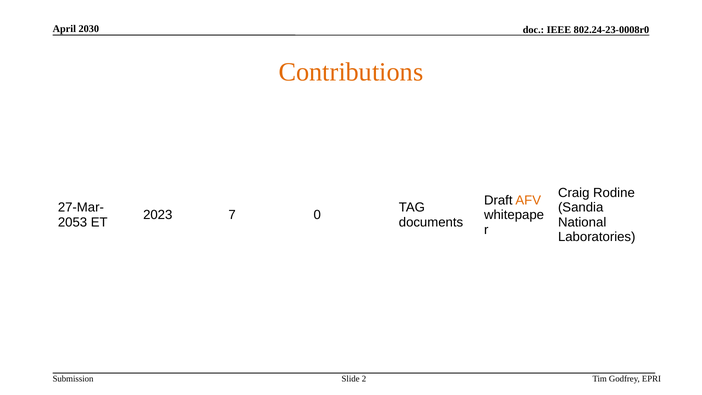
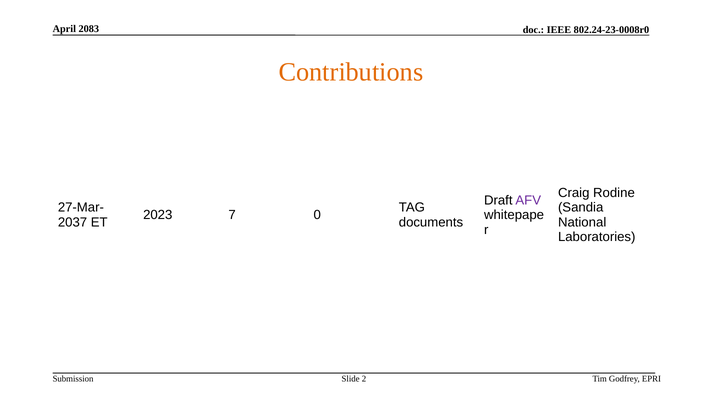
2030: 2030 -> 2083
AFV colour: orange -> purple
2053: 2053 -> 2037
